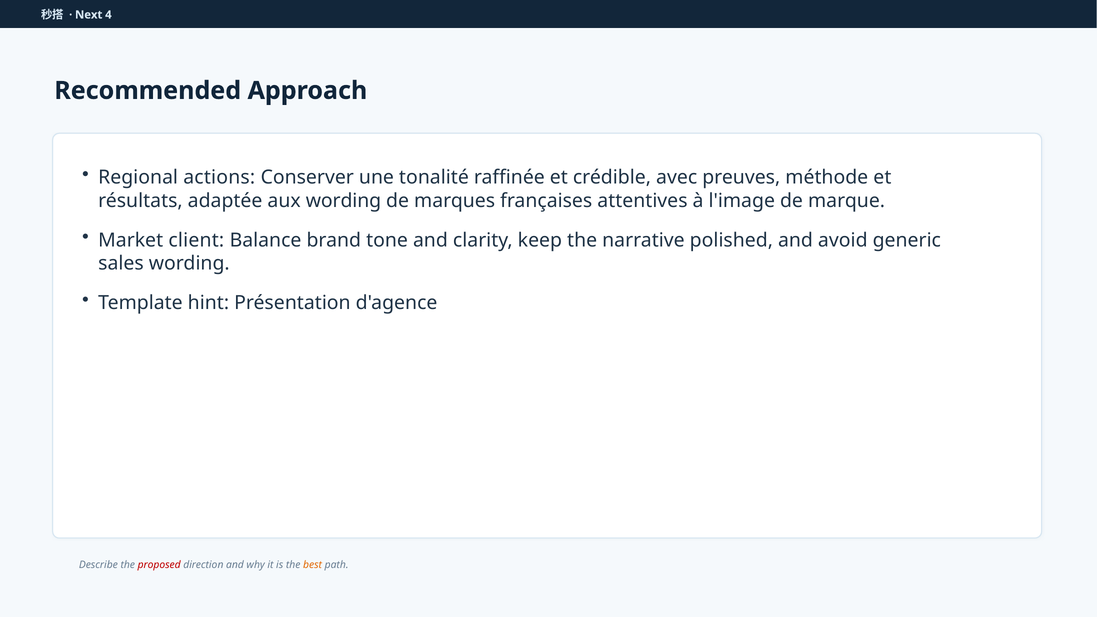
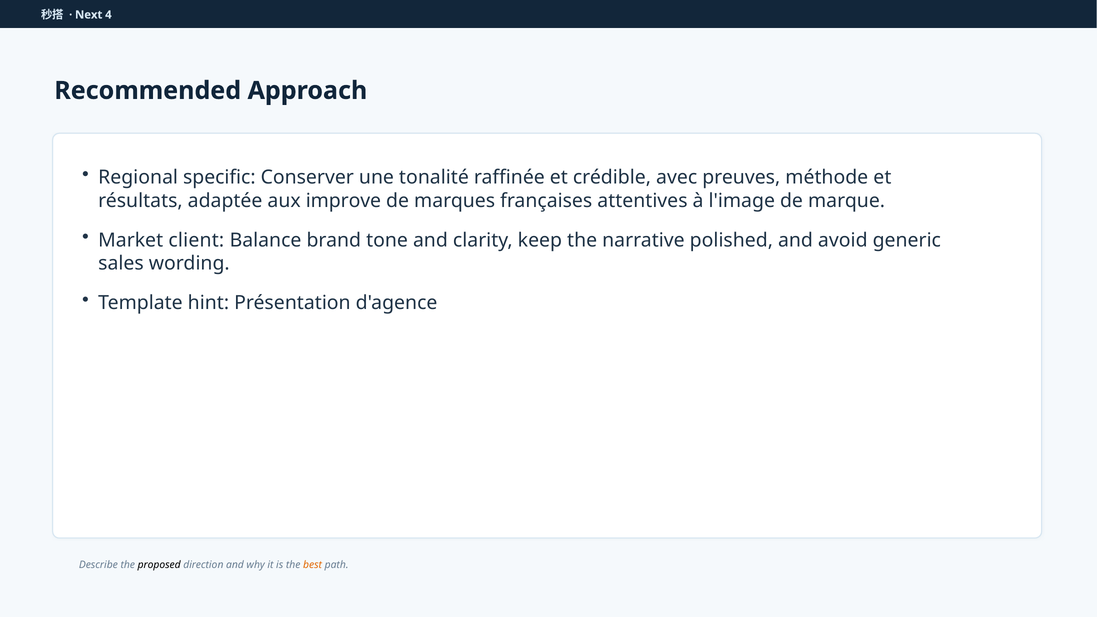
actions: actions -> specific
aux wording: wording -> improve
proposed colour: red -> black
